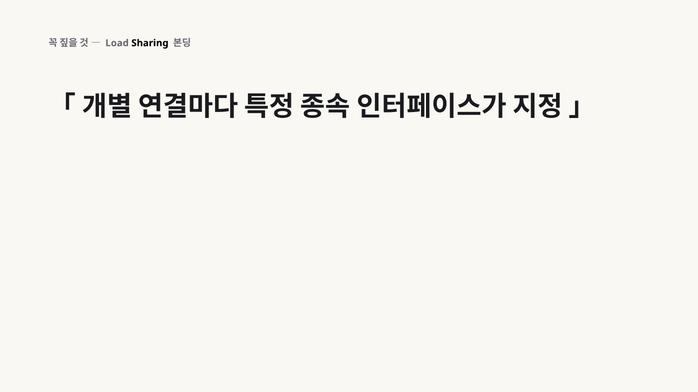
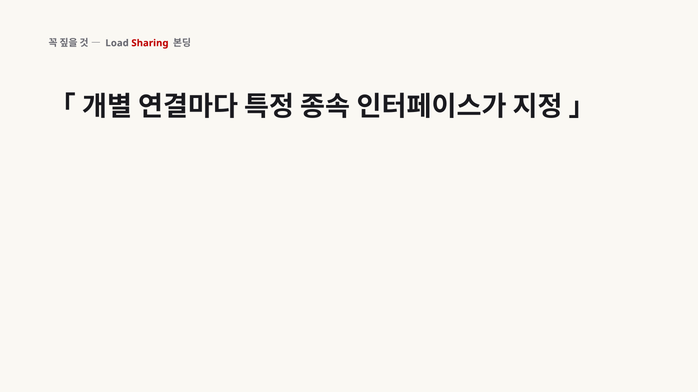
Sharing colour: black -> red
